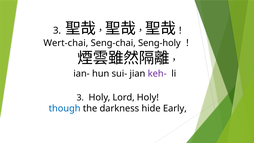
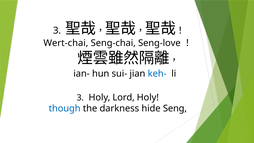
Seng-holy: Seng-holy -> Seng-love
keh- colour: purple -> blue
Early: Early -> Seng
